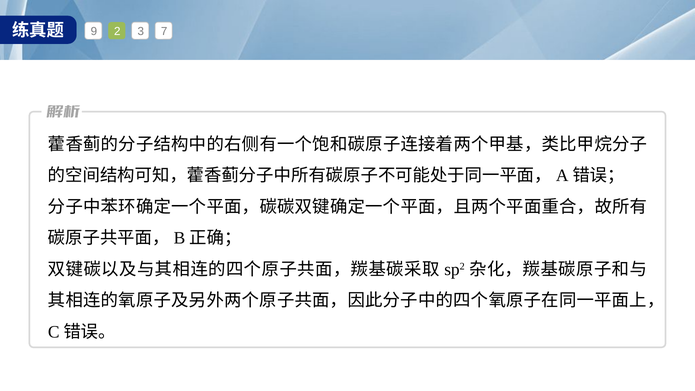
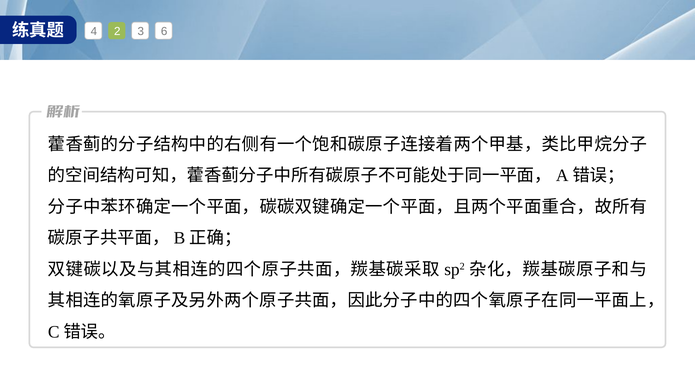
9: 9 -> 4
7: 7 -> 6
